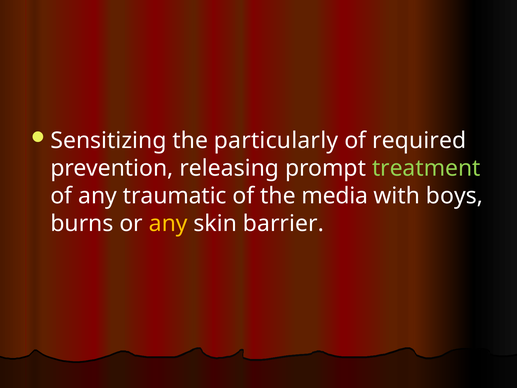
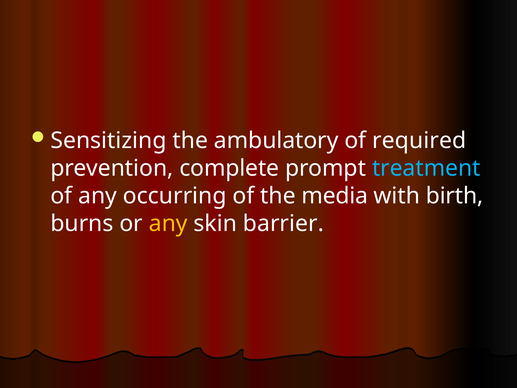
particularly: particularly -> ambulatory
releasing: releasing -> complete
treatment colour: light green -> light blue
traumatic: traumatic -> occurring
boys: boys -> birth
